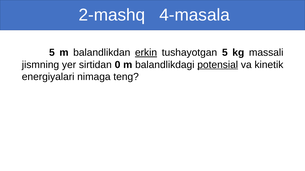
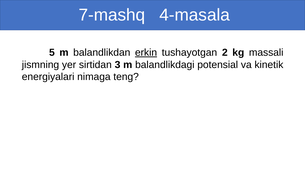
2-mashq: 2-mashq -> 7-mashq
tushayotgan 5: 5 -> 2
0: 0 -> 3
potensial underline: present -> none
